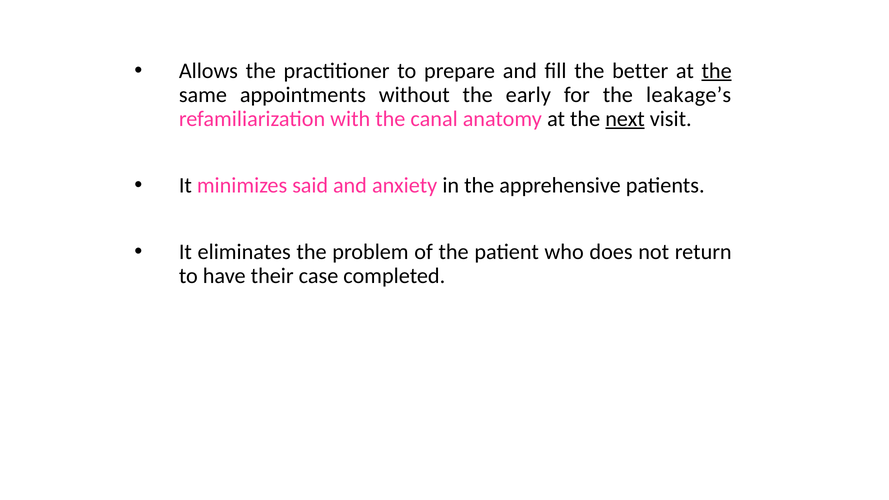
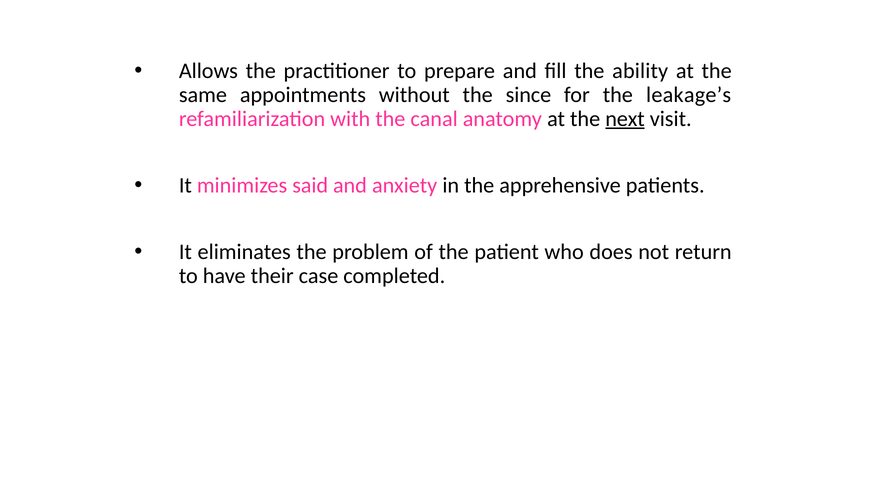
better: better -> ability
the at (717, 71) underline: present -> none
early: early -> since
